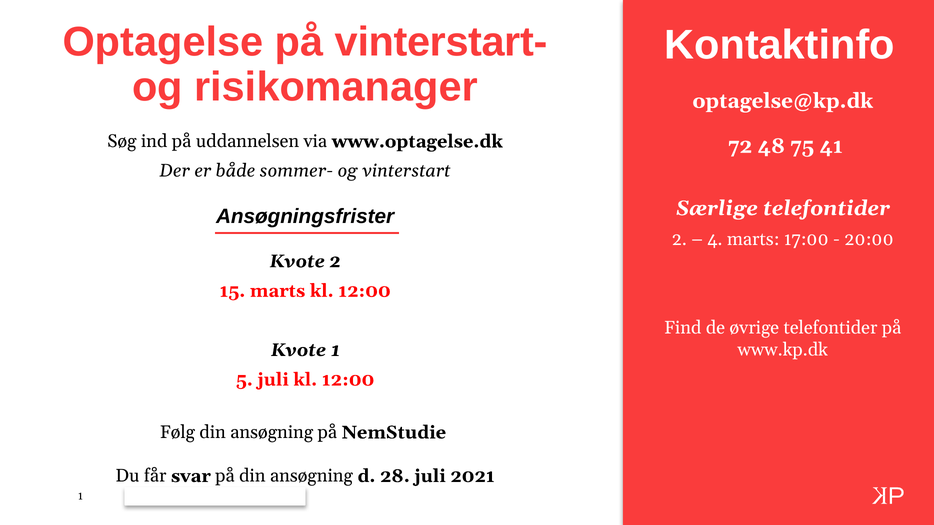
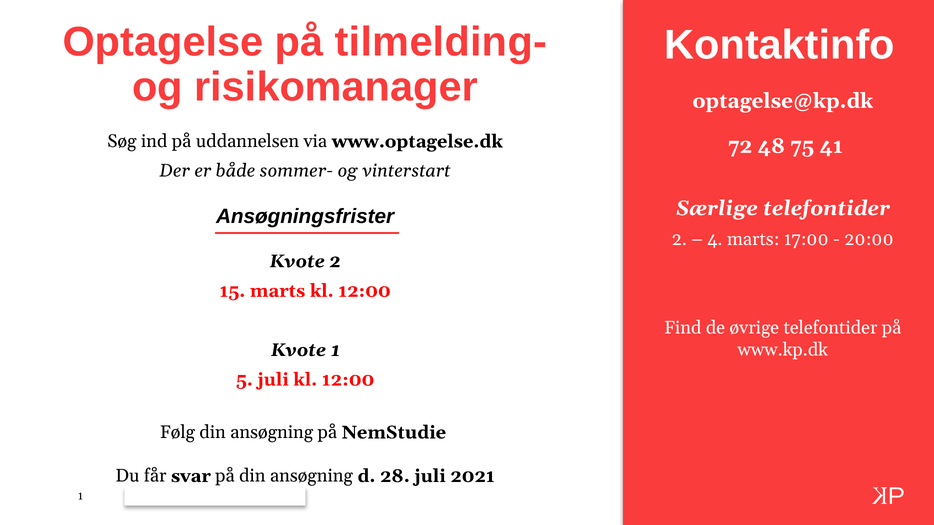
vinterstart-: vinterstart- -> tilmelding-
